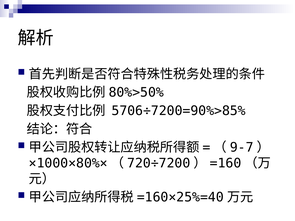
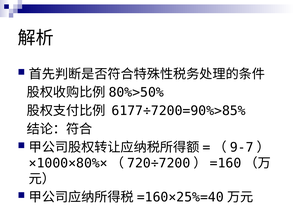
5706÷7200=90%>85%: 5706÷7200=90%>85% -> 6177÷7200=90%>85%
